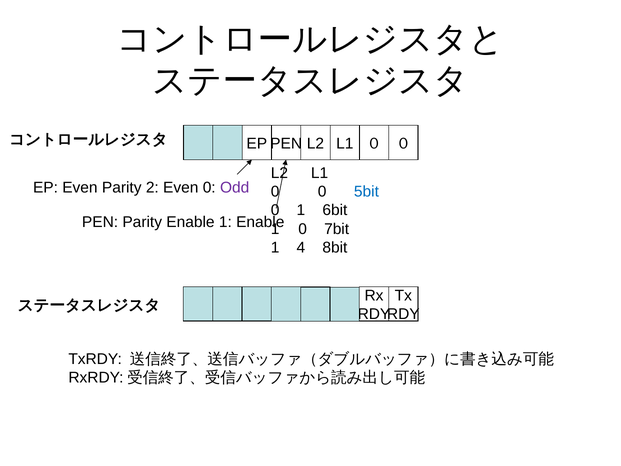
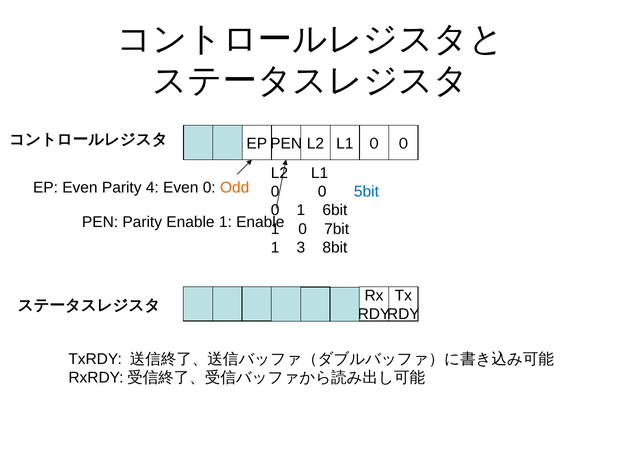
2: 2 -> 4
Odd colour: purple -> orange
4: 4 -> 3
